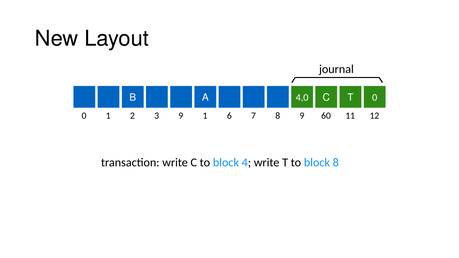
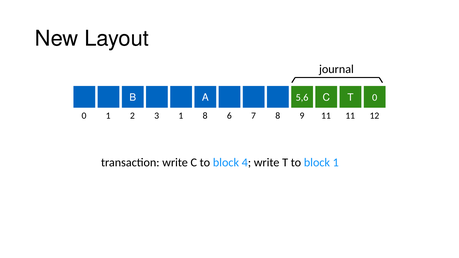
4,0: 4,0 -> 5,6
3 9: 9 -> 1
0 1: 1 -> 8
9 60: 60 -> 11
block 8: 8 -> 1
